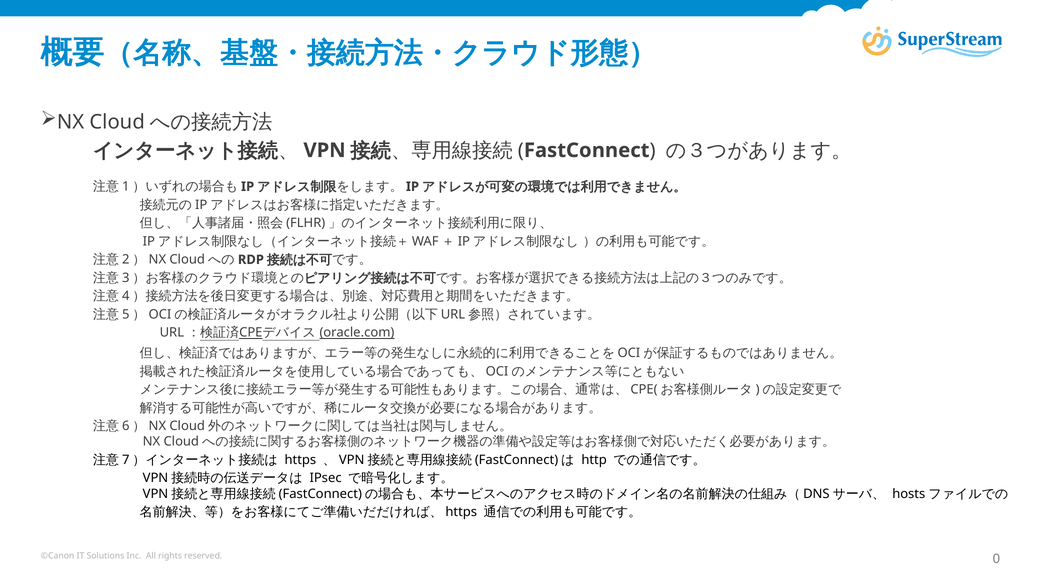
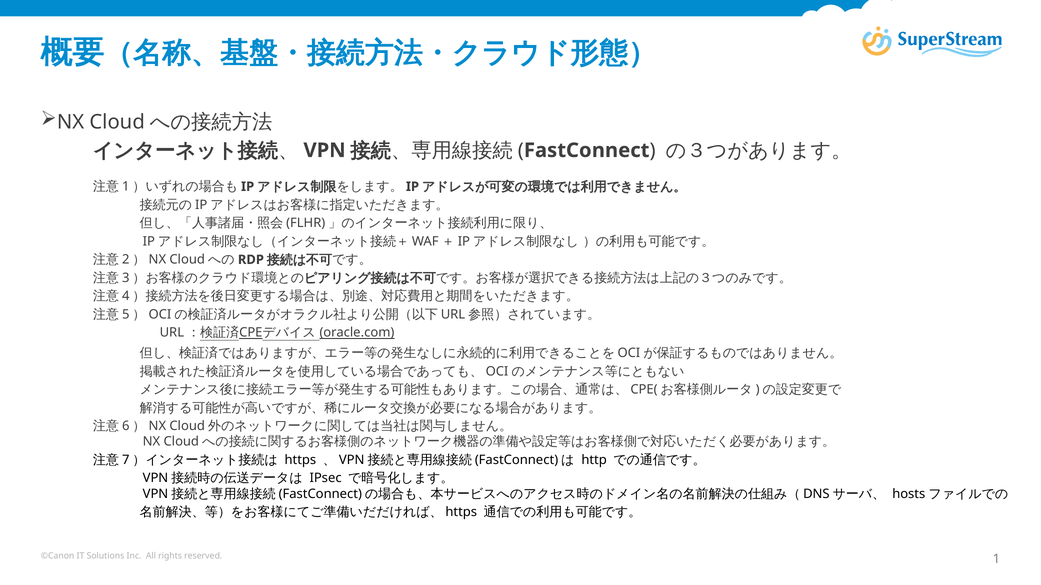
0: 0 -> 1
